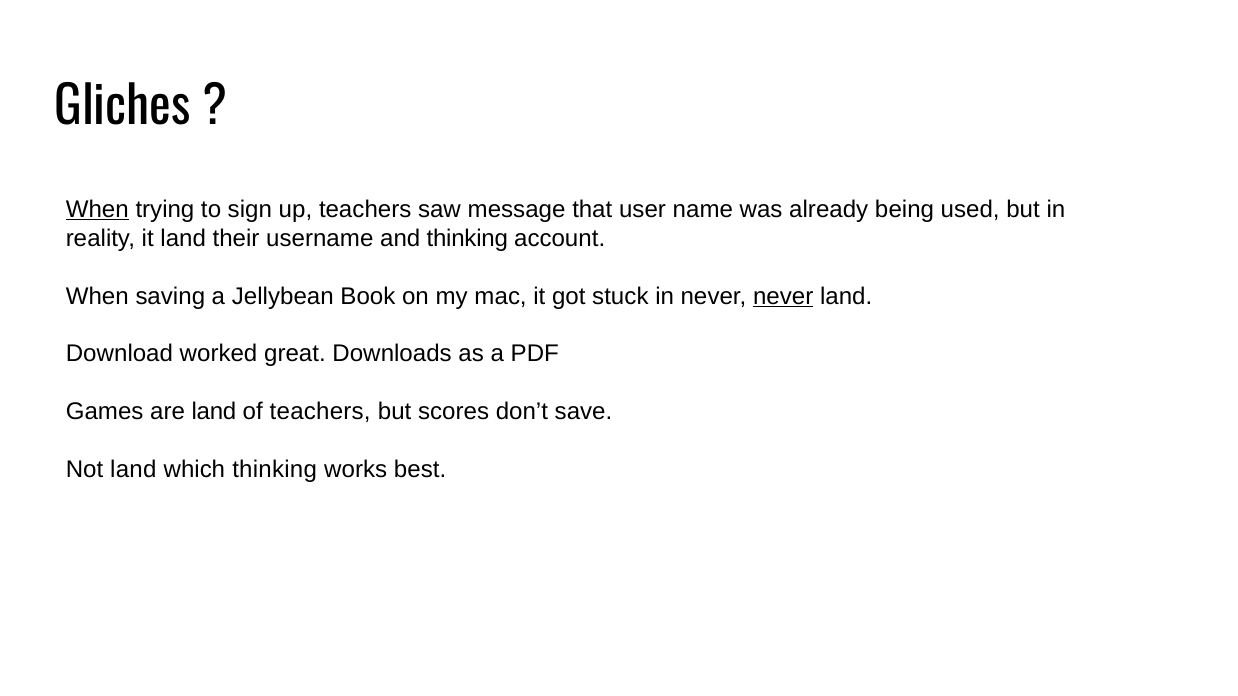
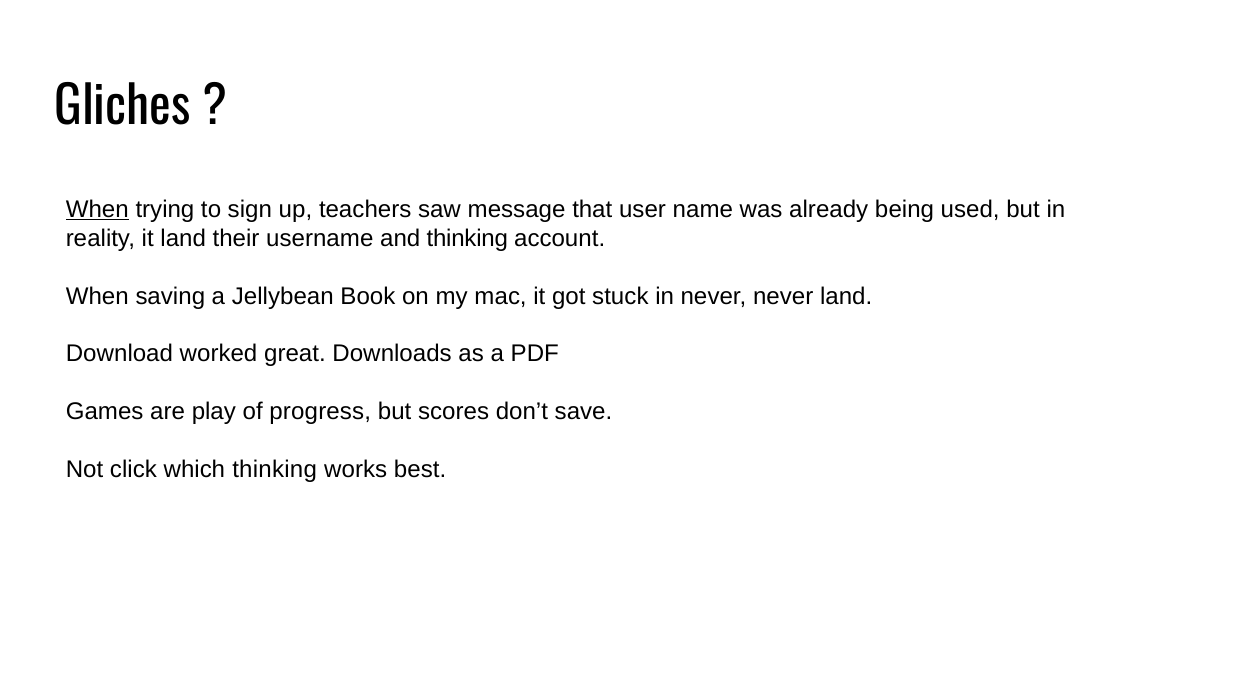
never at (783, 296) underline: present -> none
are land: land -> play
of teachers: teachers -> progress
Not land: land -> click
